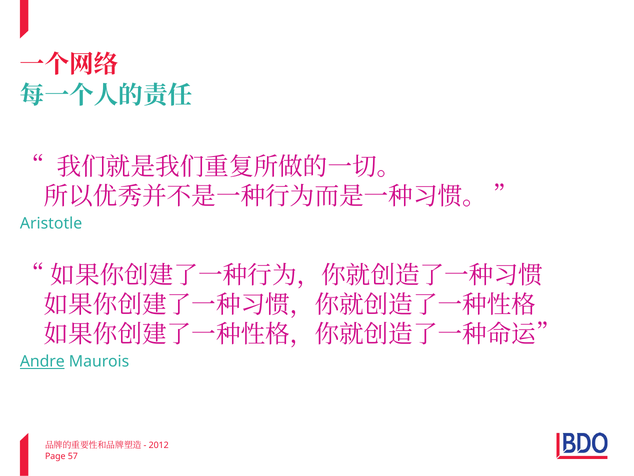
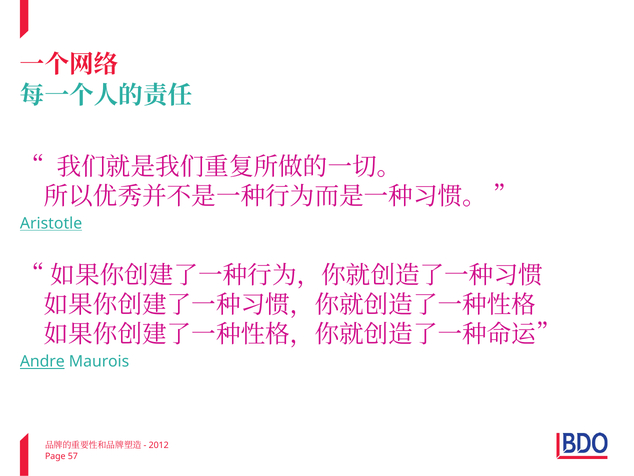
Aristotle underline: none -> present
